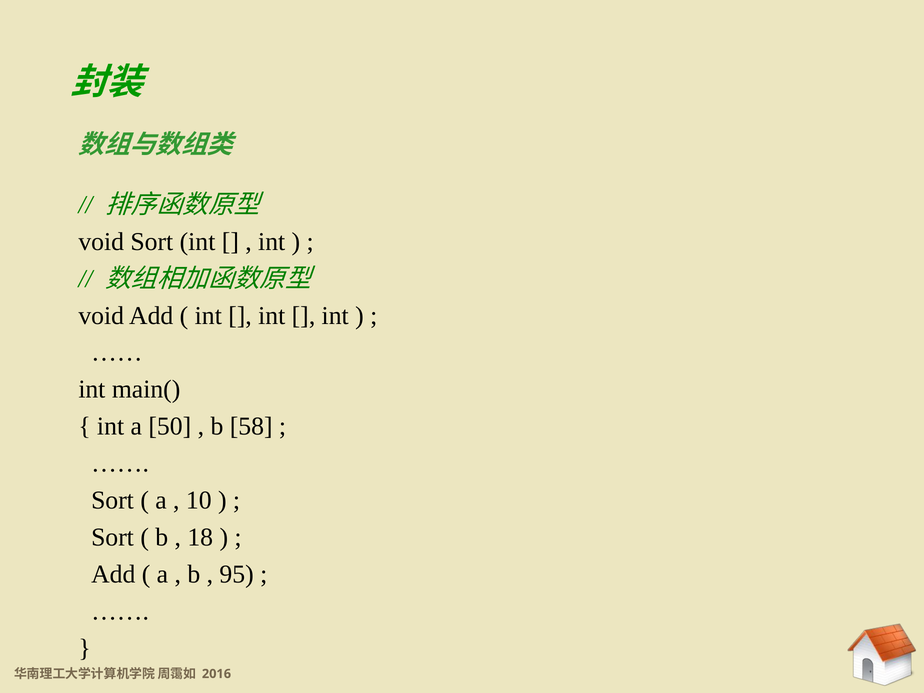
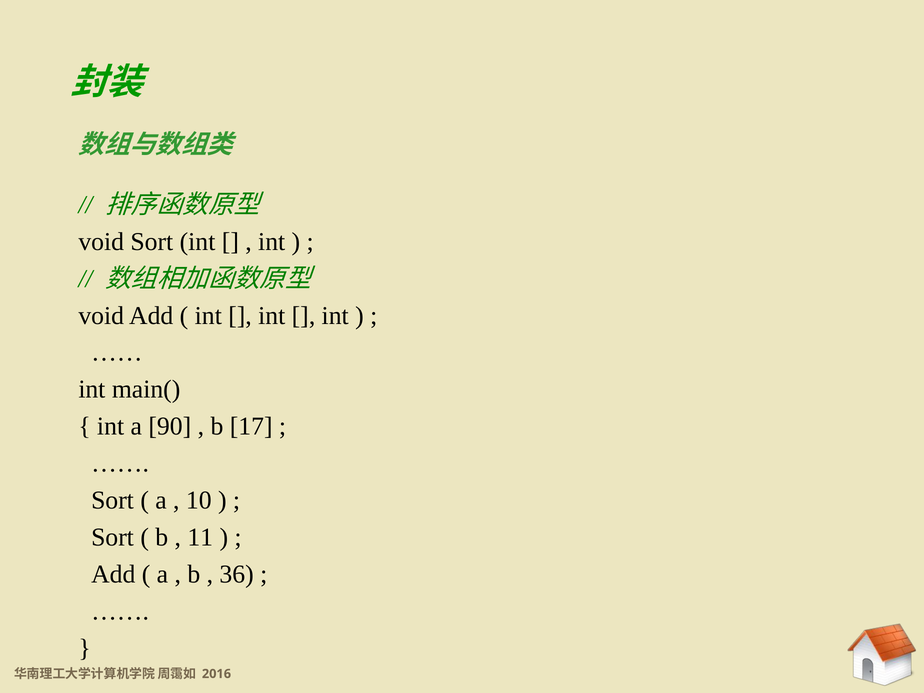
50: 50 -> 90
58: 58 -> 17
18: 18 -> 11
95: 95 -> 36
